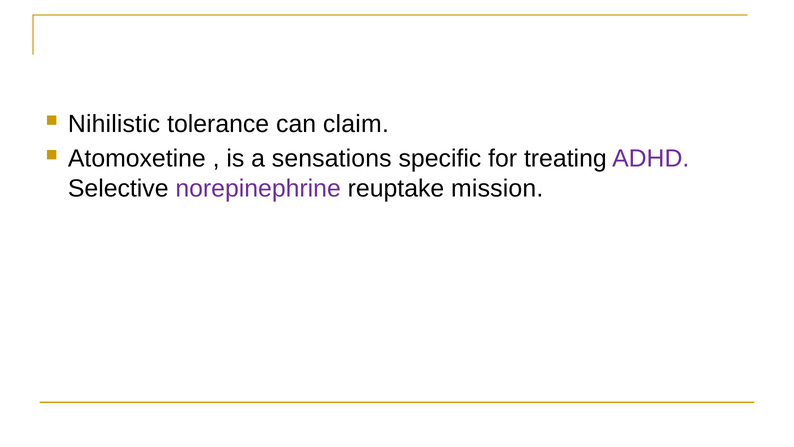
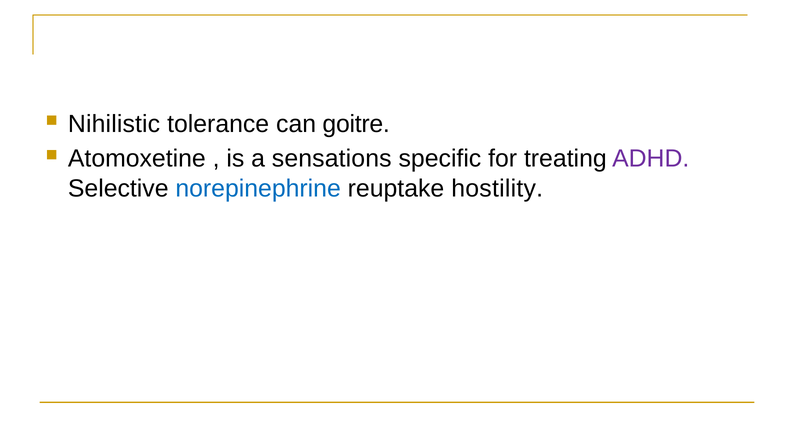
claim: claim -> goitre
norepinephrine colour: purple -> blue
mission: mission -> hostility
